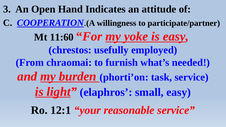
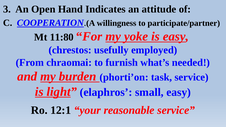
11:60: 11:60 -> 11:80
